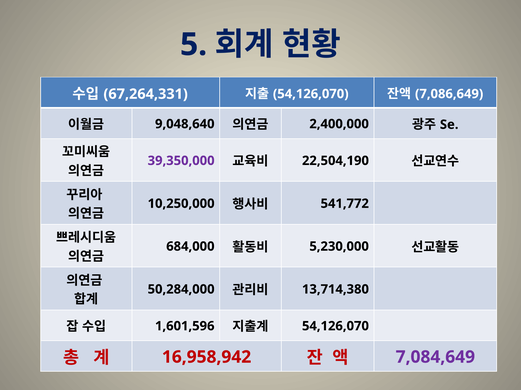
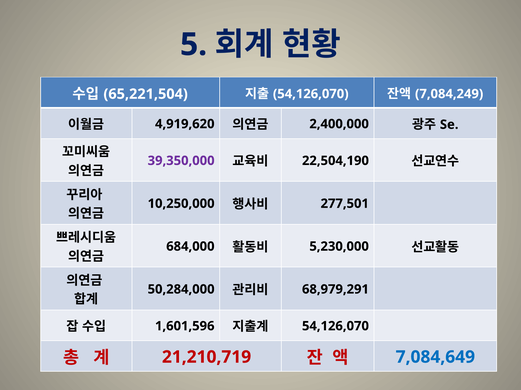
67,264,331: 67,264,331 -> 65,221,504
7,086,649: 7,086,649 -> 7,084,249
9,048,640: 9,048,640 -> 4,919,620
541,772: 541,772 -> 277,501
13,714,380: 13,714,380 -> 68,979,291
16,958,942: 16,958,942 -> 21,210,719
7,084,649 colour: purple -> blue
